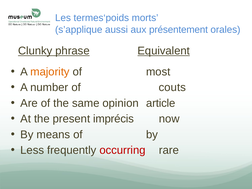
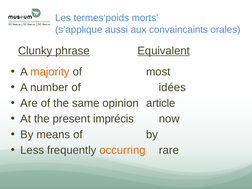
présentement: présentement -> convaincaints
couts: couts -> idées
occurring colour: red -> orange
